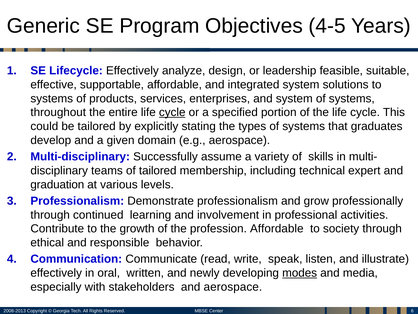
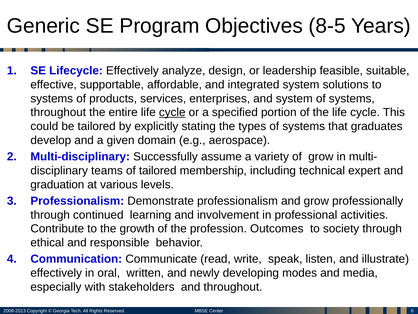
4-5: 4-5 -> 8-5
of skills: skills -> grow
profession Affordable: Affordable -> Outcomes
modes underline: present -> none
and aerospace: aerospace -> throughout
